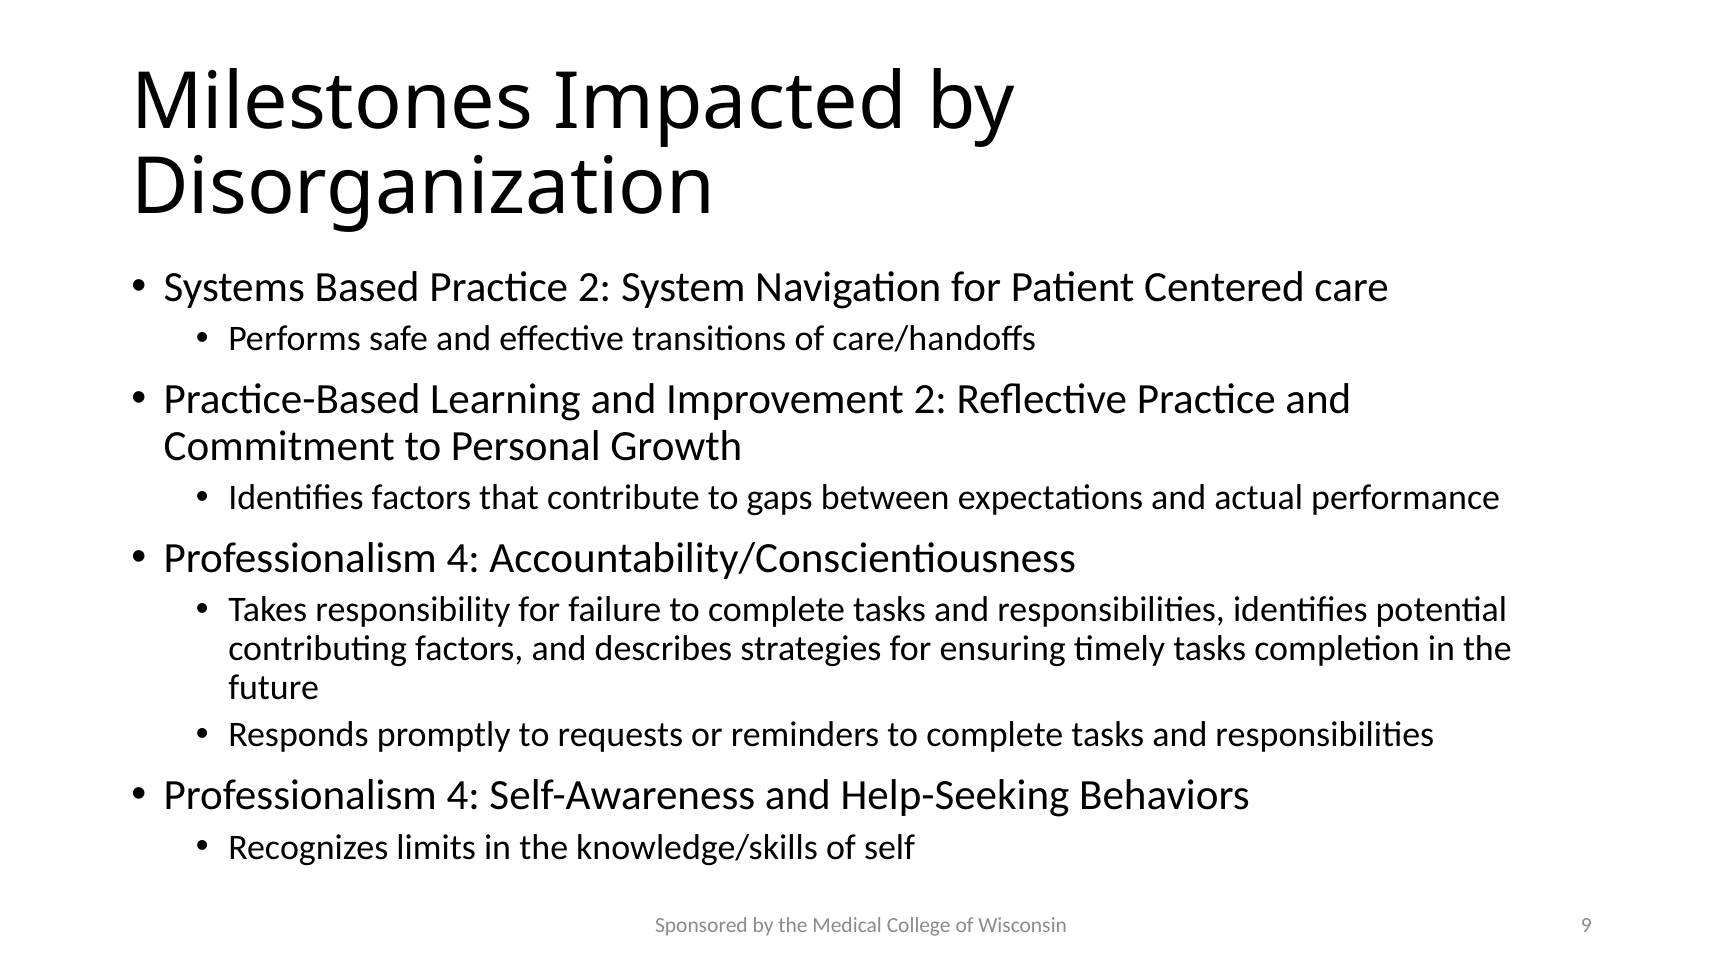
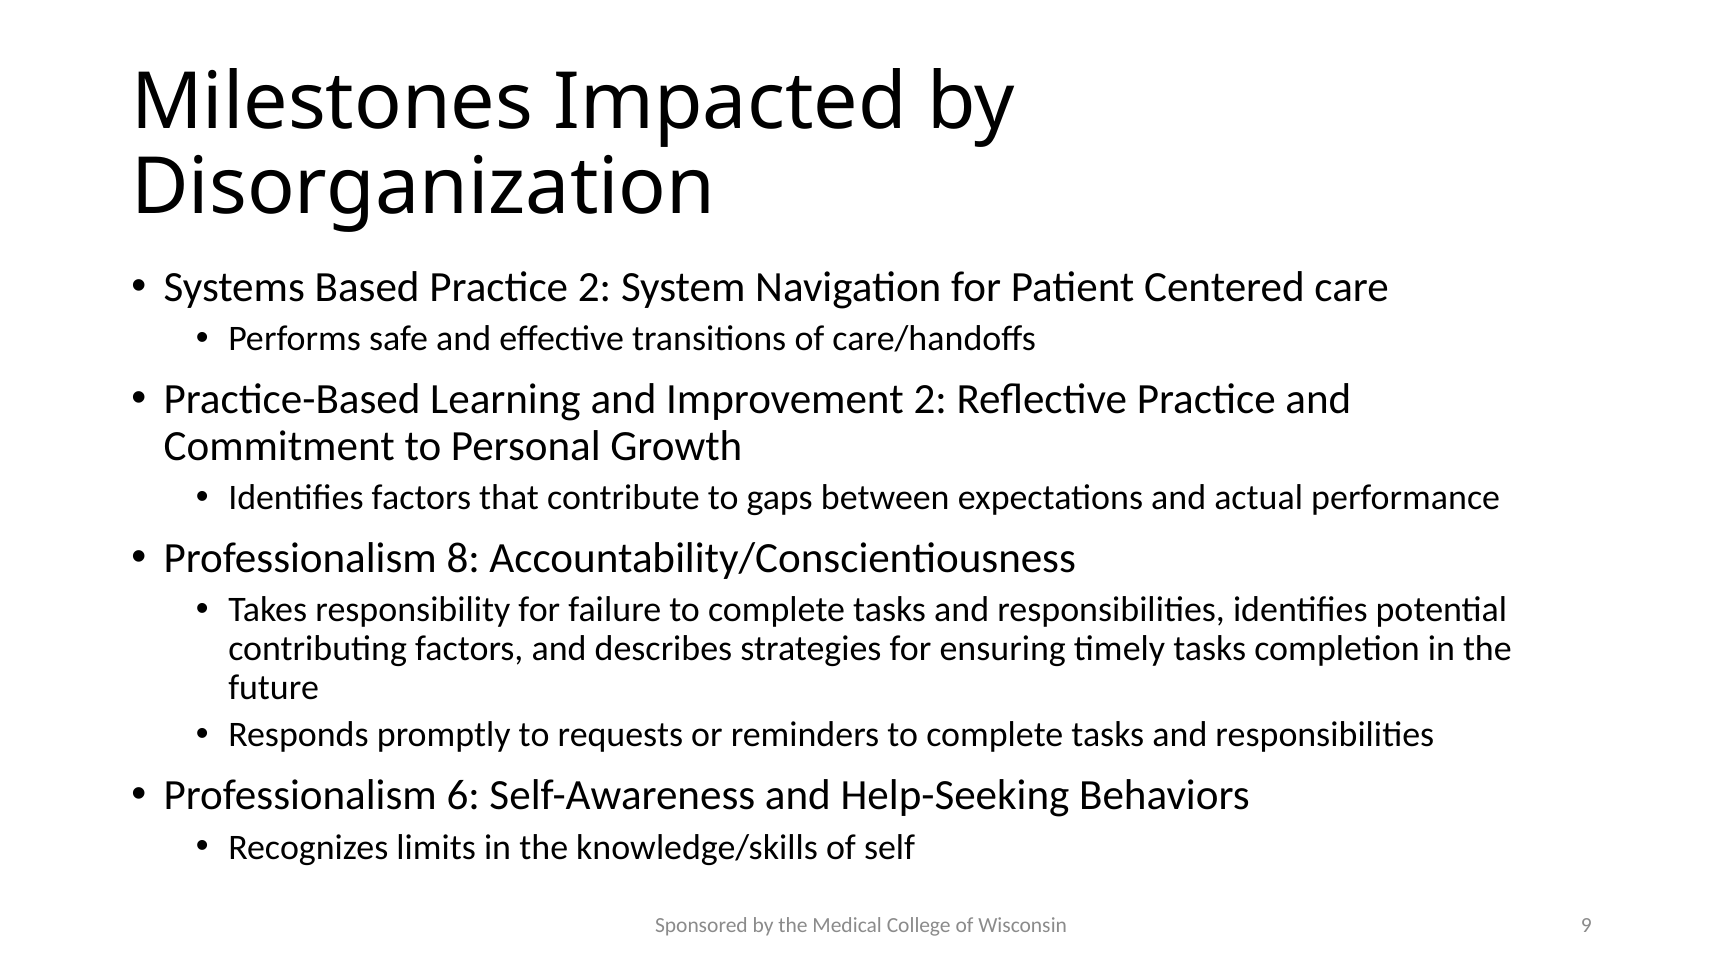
4 at (463, 558): 4 -> 8
4 at (463, 796): 4 -> 6
